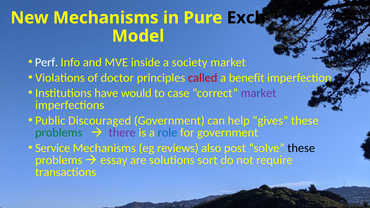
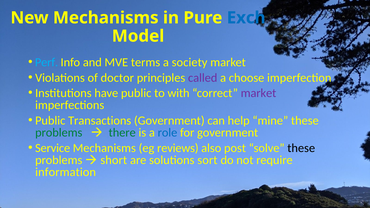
Exch colour: black -> blue
Perf colour: white -> light blue
inside: inside -> terms
called colour: red -> purple
benefit: benefit -> choose
have would: would -> public
case: case -> with
Discouraged: Discouraged -> Transactions
gives: gives -> mine
there colour: purple -> green
essay: essay -> short
transactions: transactions -> information
